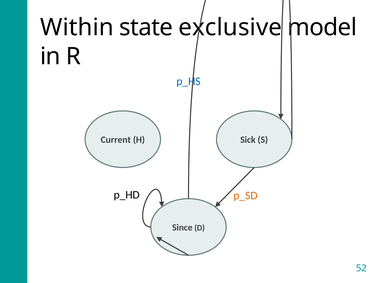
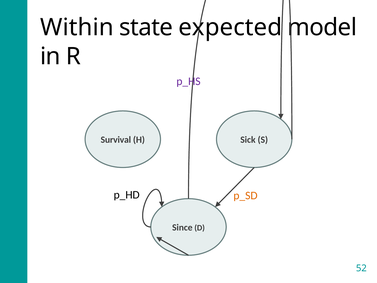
exclusive: exclusive -> expected
p_HS colour: blue -> purple
Current: Current -> Survival
